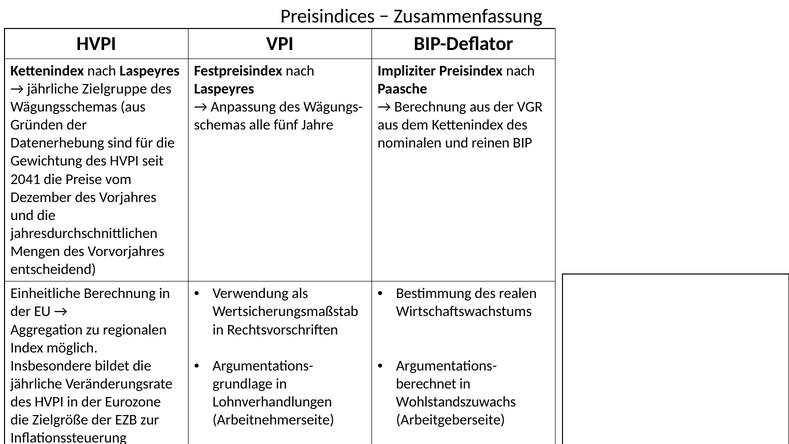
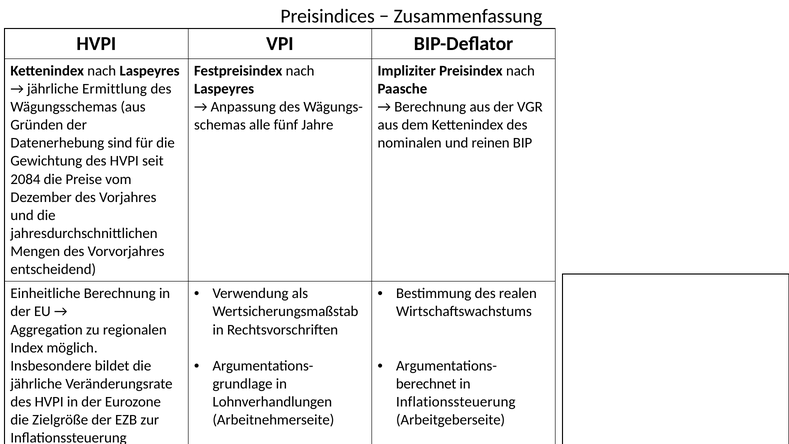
Zielgruppe: Zielgruppe -> Ermittlung
2041: 2041 -> 2084
Wohlstandszuwachs at (456, 402): Wohlstandszuwachs -> Inflationssteuerung
